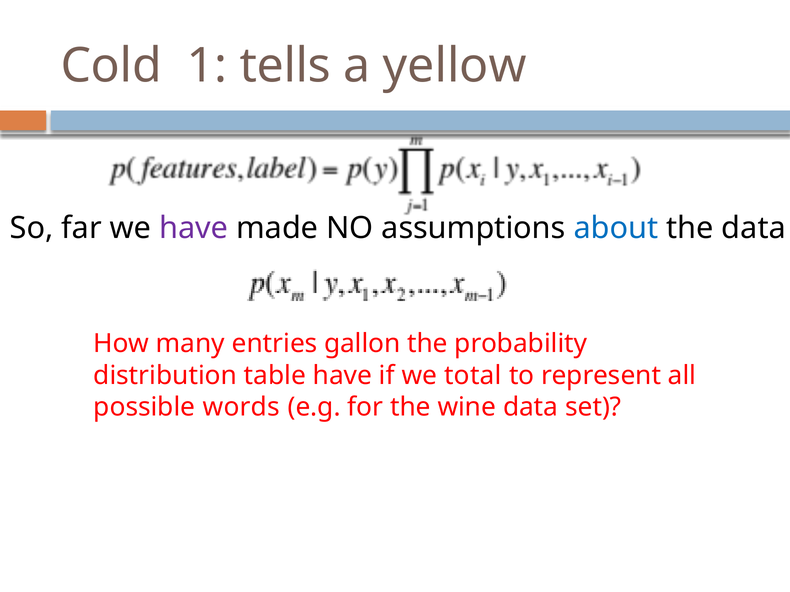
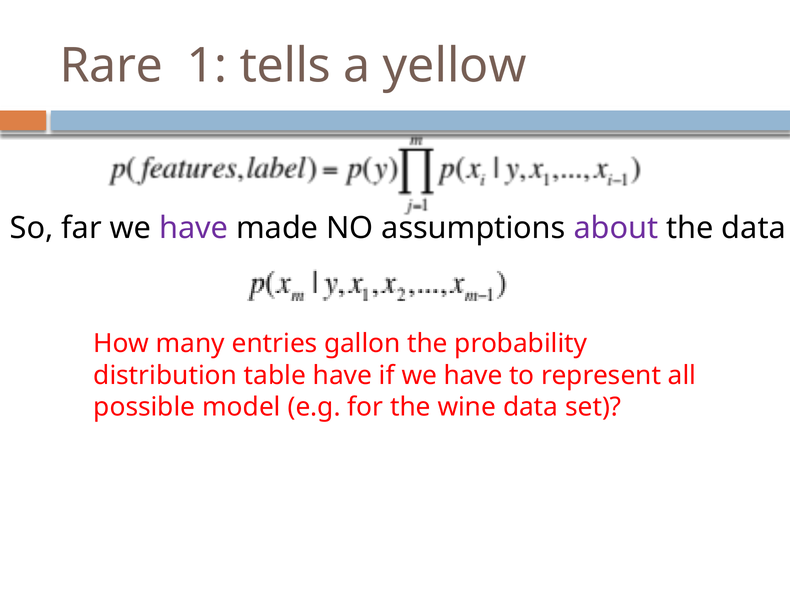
Cold: Cold -> Rare
about colour: blue -> purple
if we total: total -> have
words: words -> model
